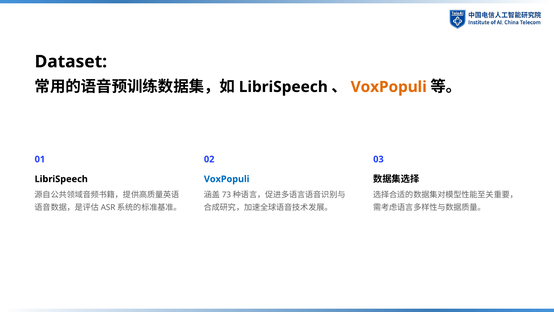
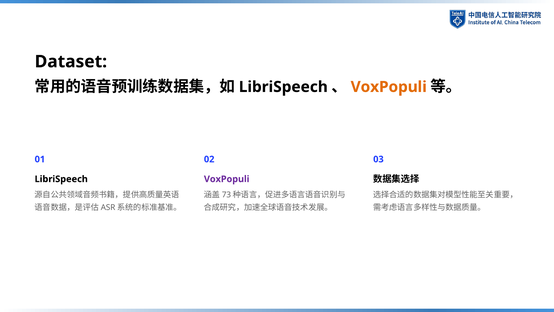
VoxPopuli at (227, 179) colour: blue -> purple
